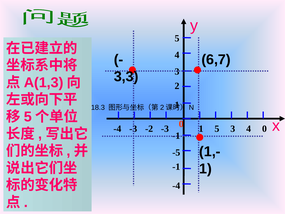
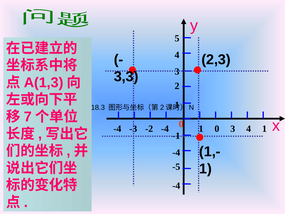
6,7: 6,7 -> 2,3
5 at (28, 117): 5 -> 7
5 at (217, 129): 5 -> 0
4 0: 0 -> 1
-2 -3: -3 -> -4
-5 at (176, 152): -5 -> -4
-1 at (176, 167): -1 -> -5
